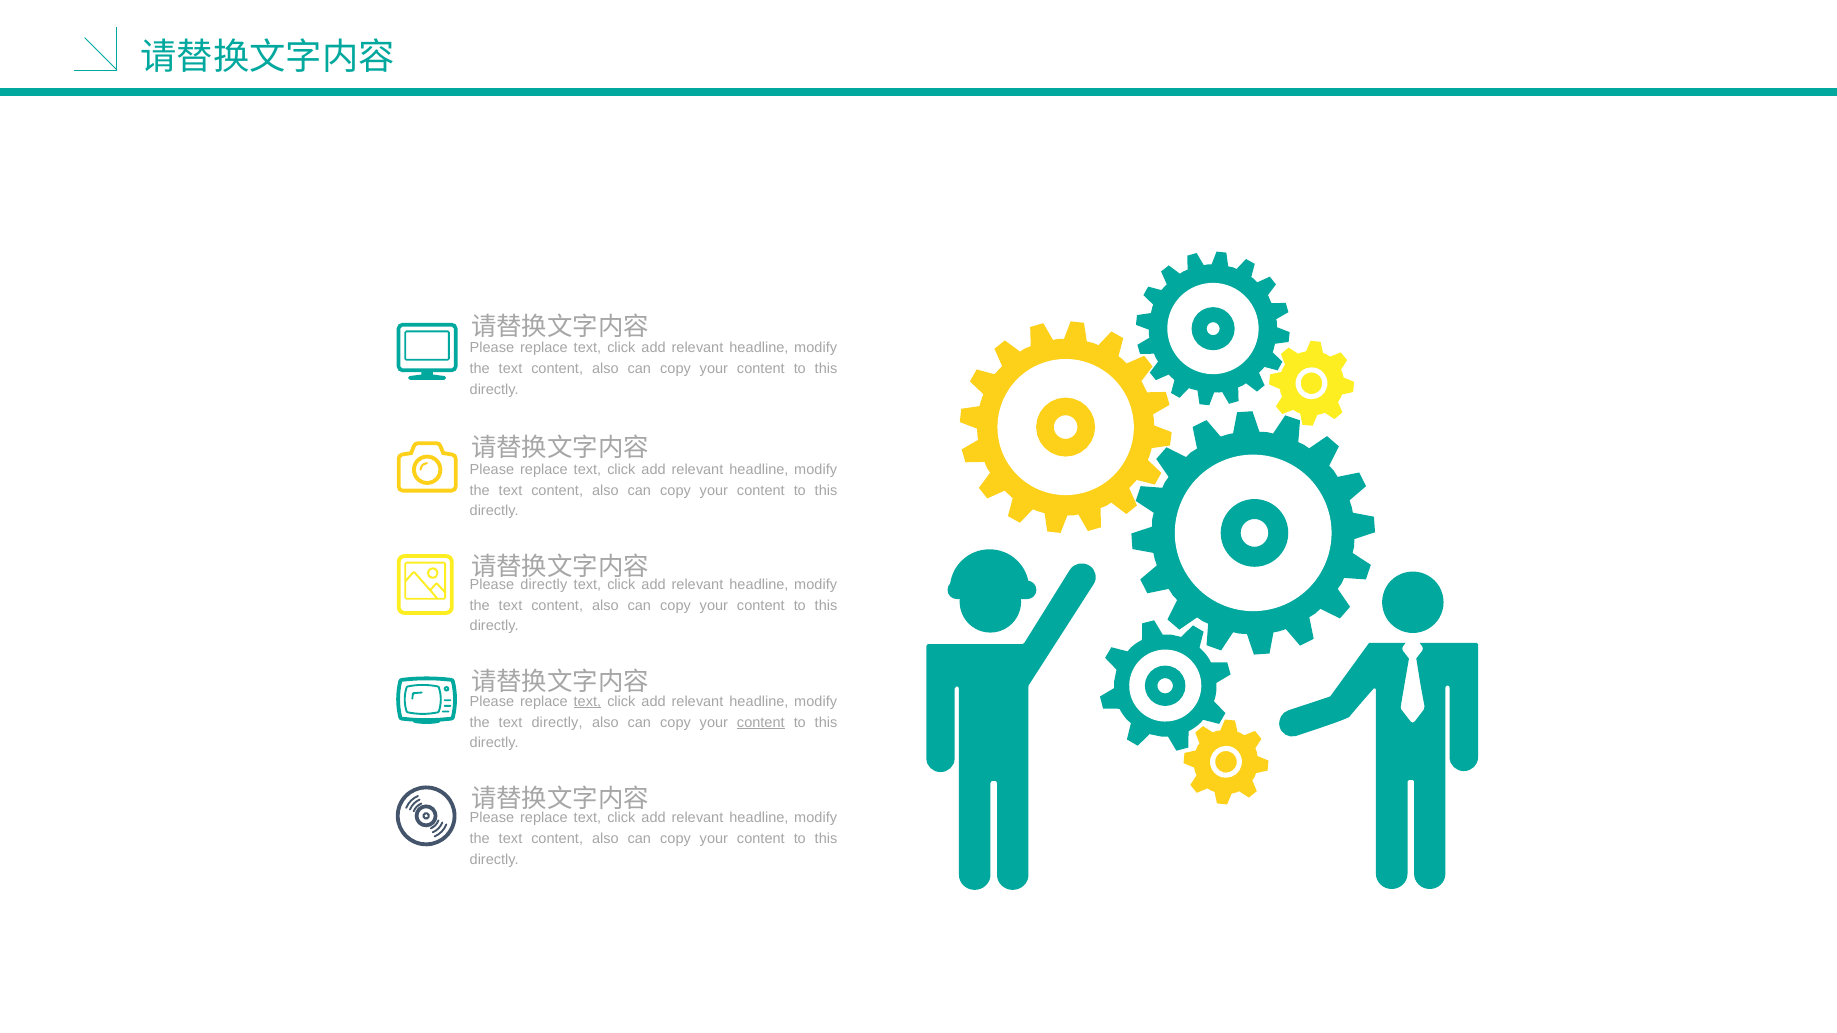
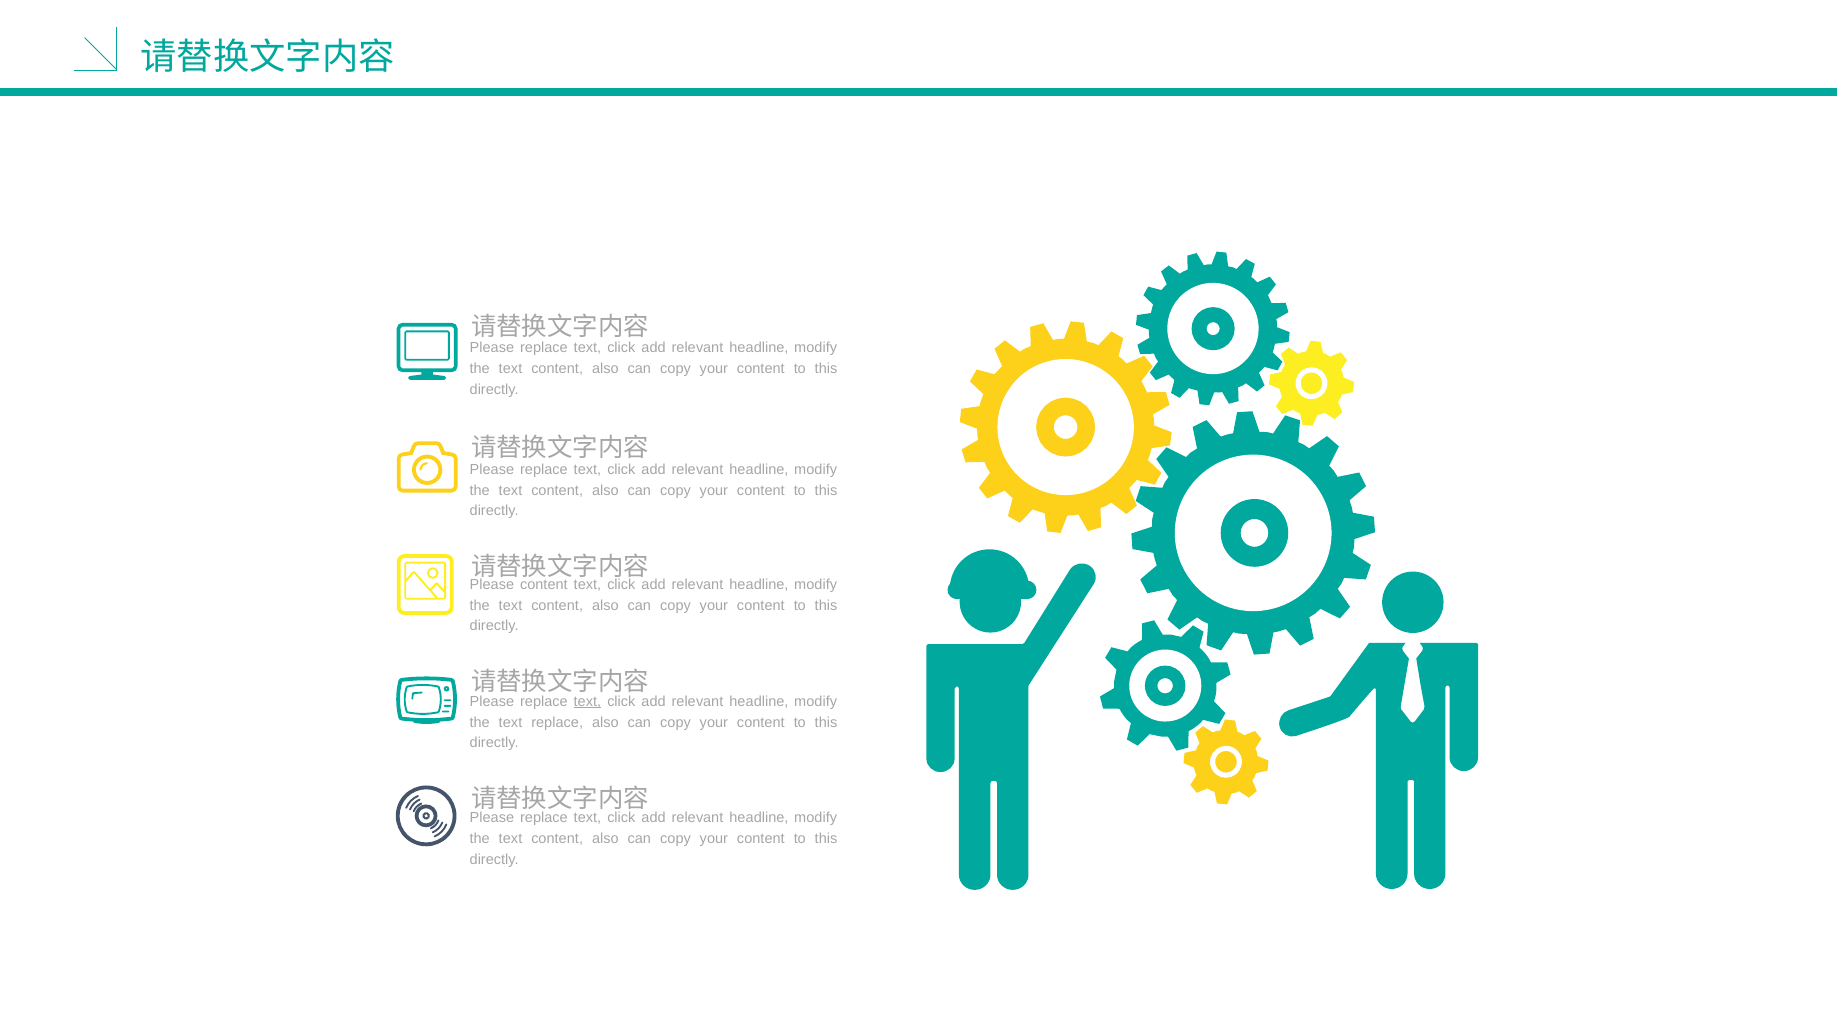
Please directly: directly -> content
text directly: directly -> replace
content at (761, 722) underline: present -> none
